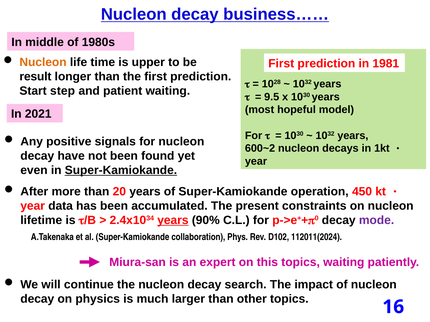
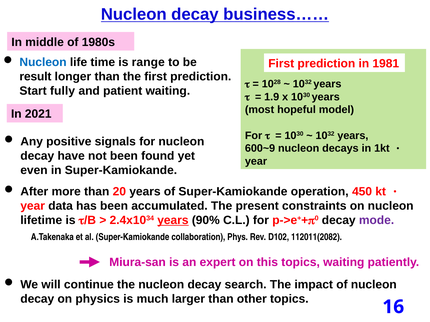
Nucleon at (43, 62) colour: orange -> blue
upper: upper -> range
step: step -> fully
9.5: 9.5 -> 1.9
600~2: 600~2 -> 600~9
Super-Kamiokande at (121, 170) underline: present -> none
112011(2024: 112011(2024 -> 112011(2082
